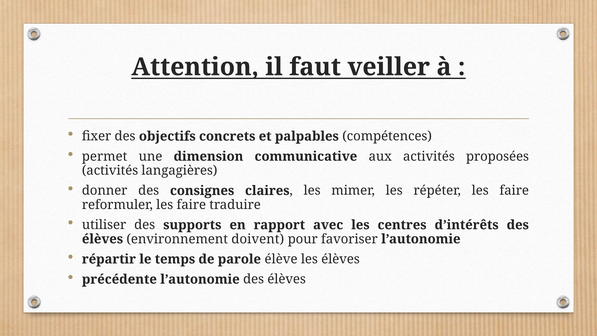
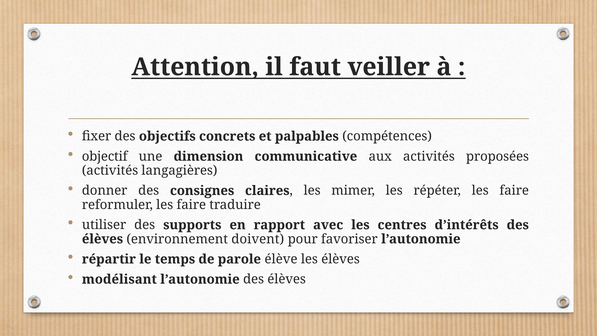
permet: permet -> objectif
précédente: précédente -> modélisant
